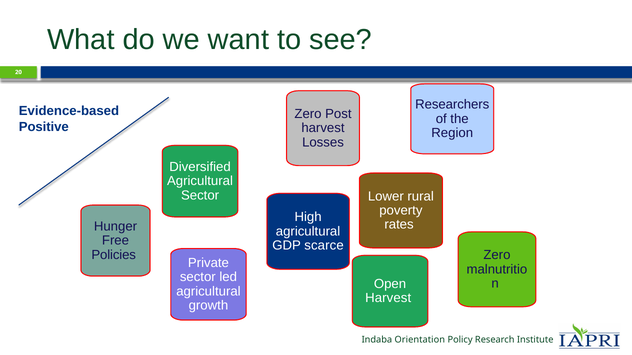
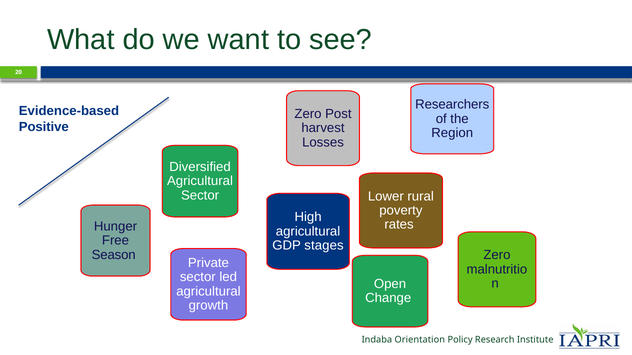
scarce: scarce -> stages
Policies: Policies -> Season
Harvest at (388, 299): Harvest -> Change
